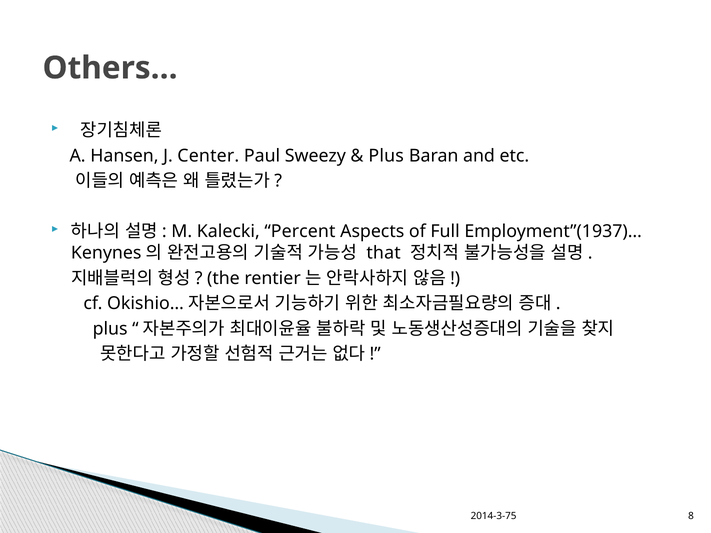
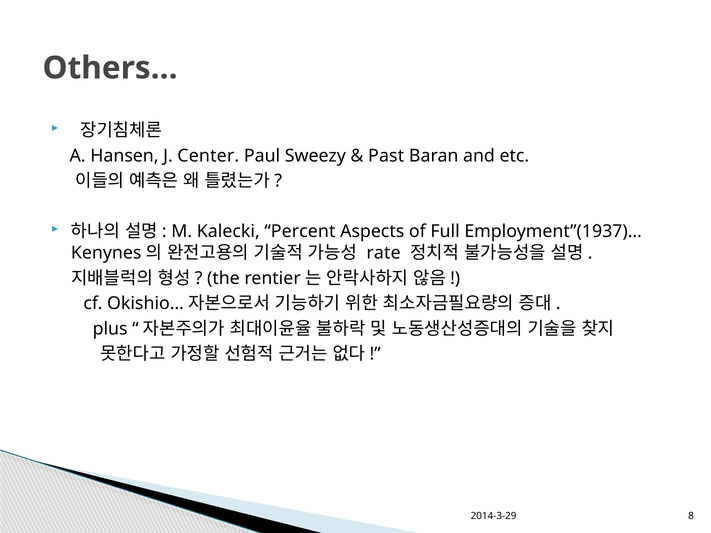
Plus at (386, 156): Plus -> Past
that: that -> rate
2014-3-75: 2014-3-75 -> 2014-3-29
